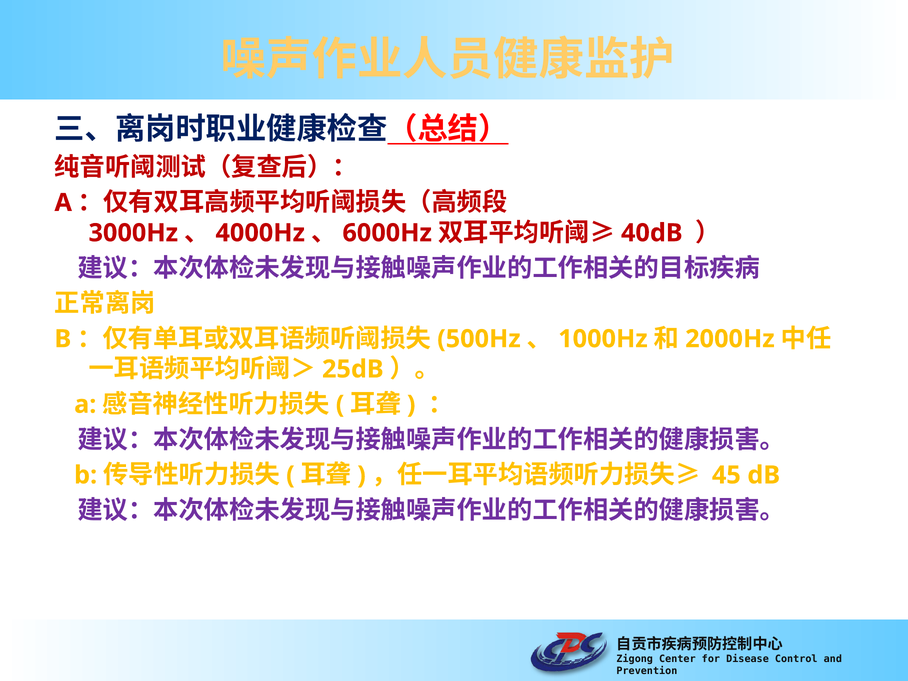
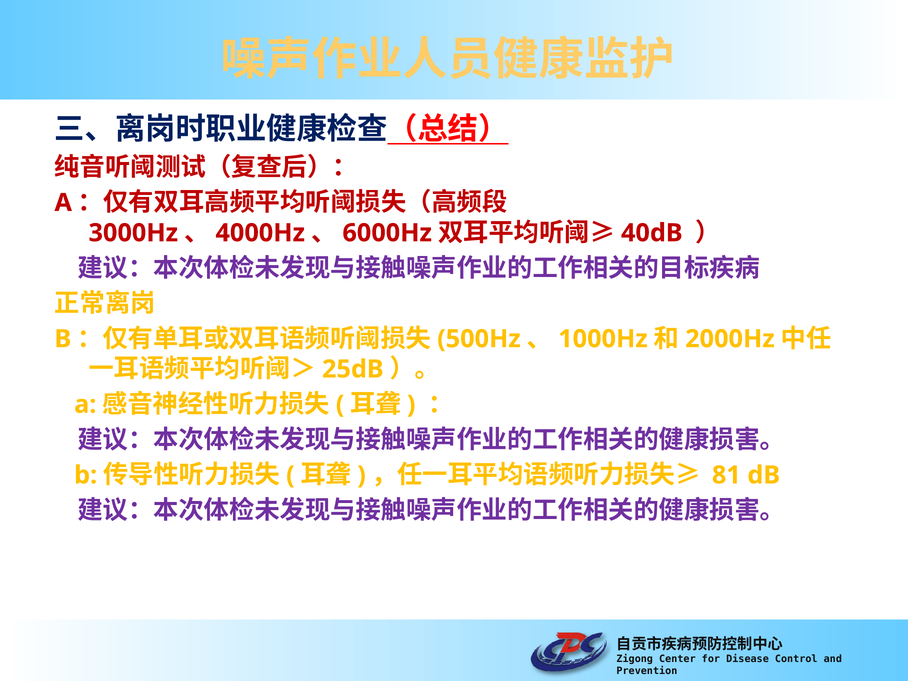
45: 45 -> 81
